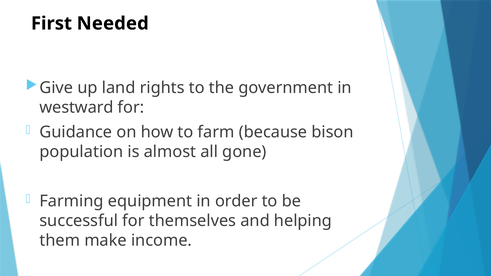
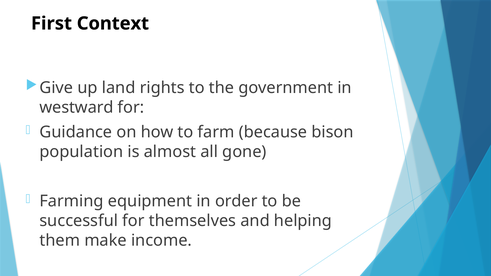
Needed: Needed -> Context
